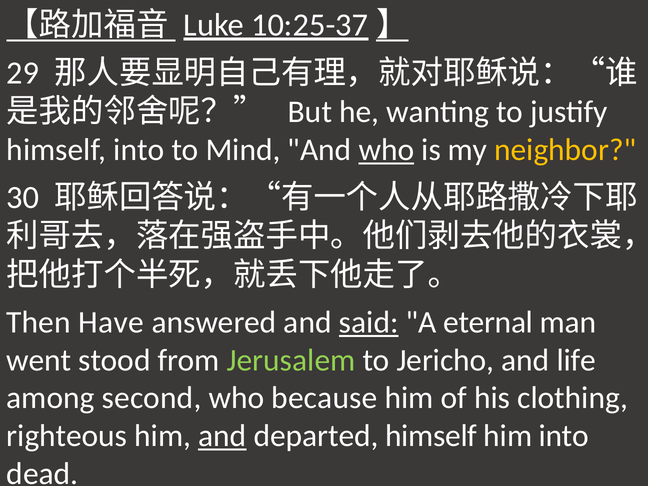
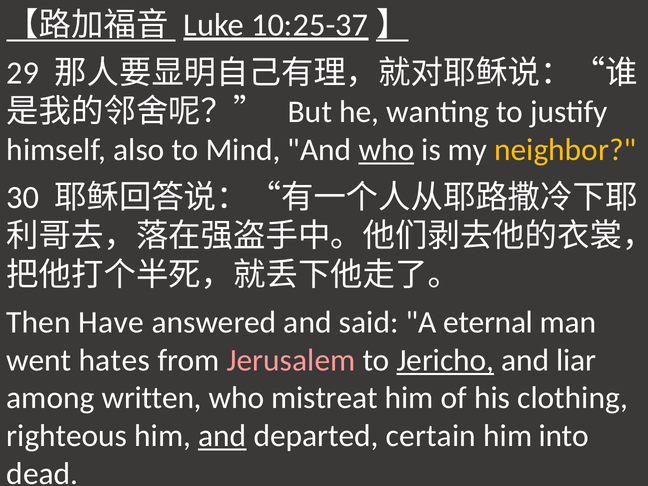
himself into: into -> also
said underline: present -> none
stood: stood -> hates
Jerusalem colour: light green -> pink
Jericho underline: none -> present
life: life -> liar
second: second -> written
because: because -> mistreat
departed himself: himself -> certain
